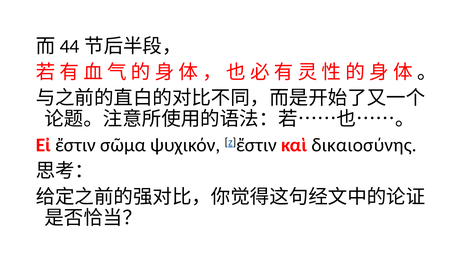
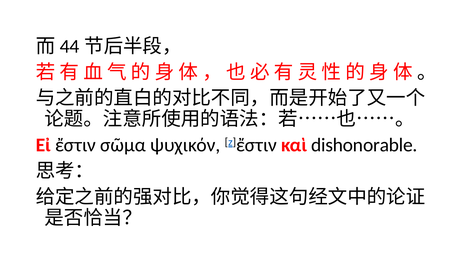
δικαιοσύνης: δικαιοσύνης -> dishonorable
